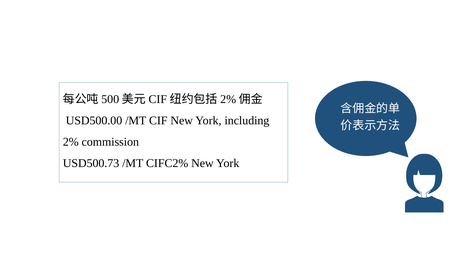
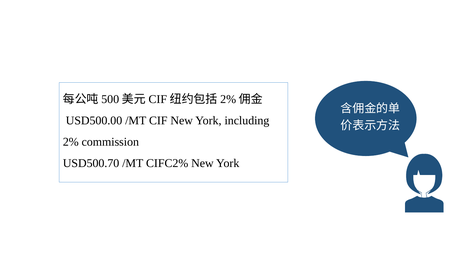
USD500.73: USD500.73 -> USD500.70
